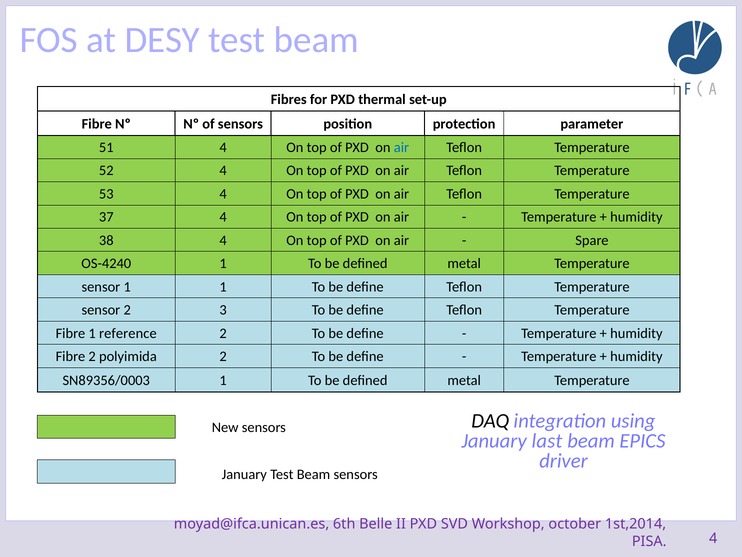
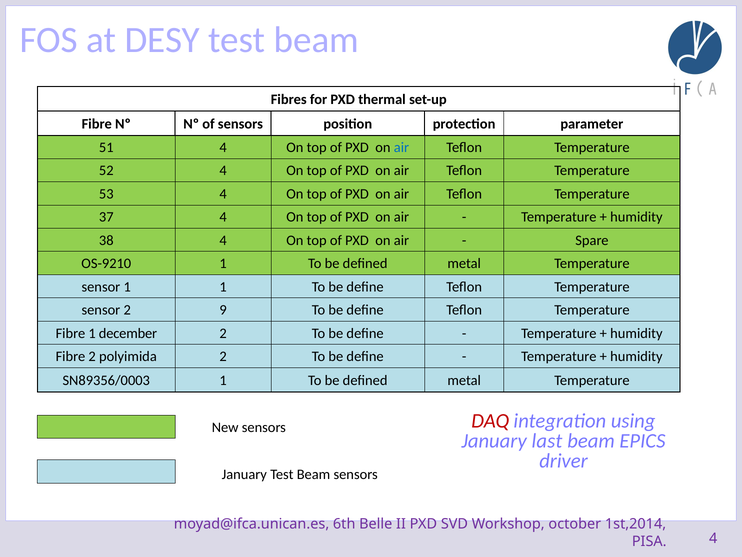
OS-4240: OS-4240 -> OS-9210
3: 3 -> 9
reference: reference -> december
DAQ colour: black -> red
